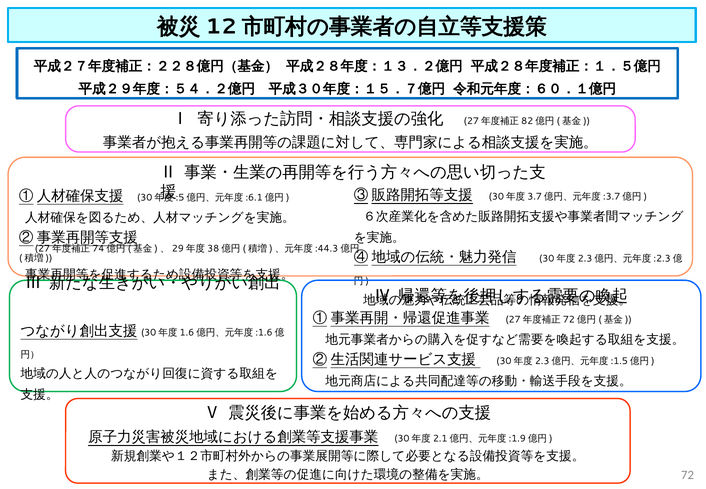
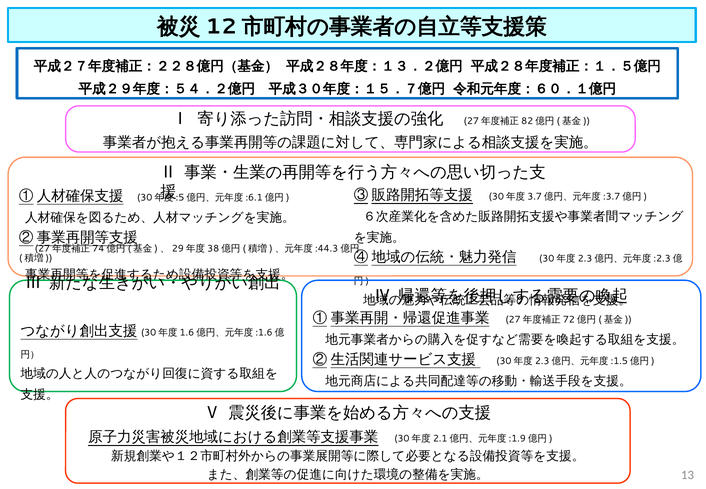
72: 72 -> 13
